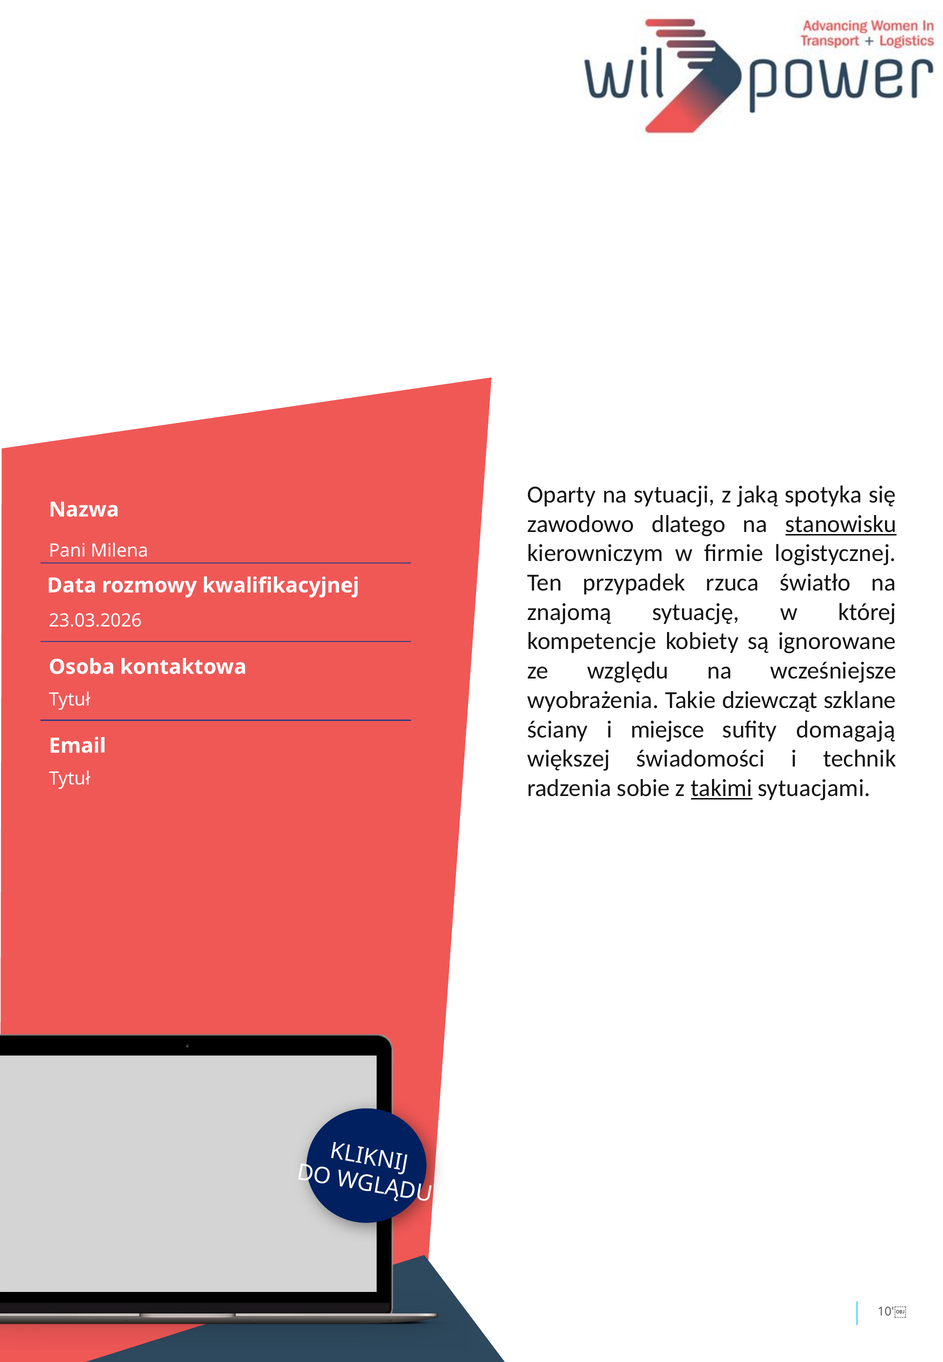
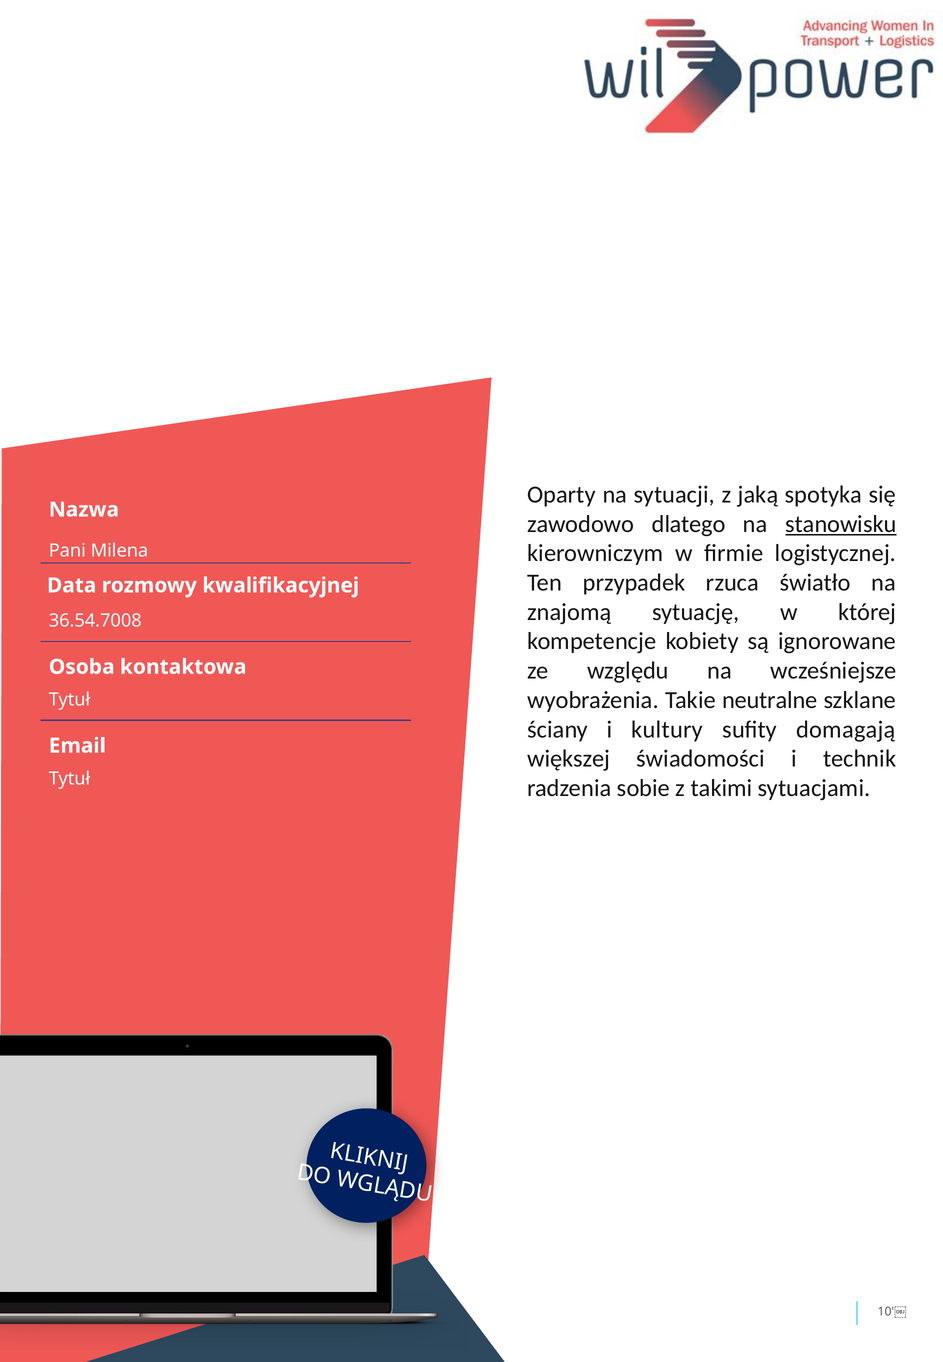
23.03.2026: 23.03.2026 -> 36.54.7008
dziewcząt: dziewcząt -> neutralne
miejsce: miejsce -> kultury
takimi underline: present -> none
